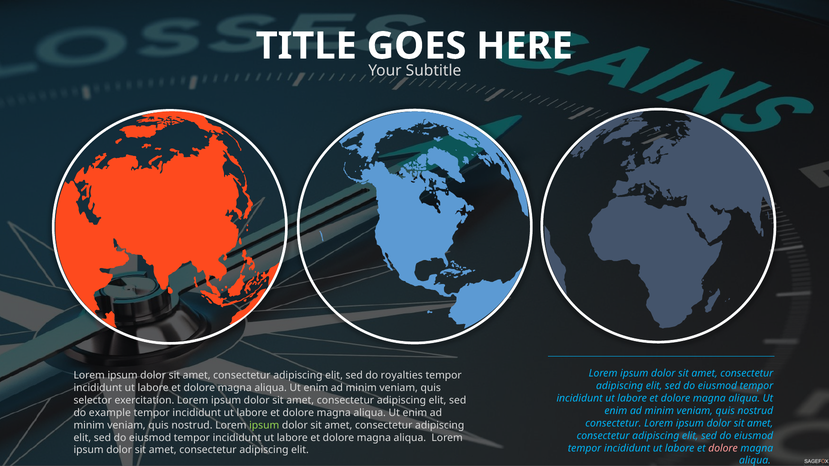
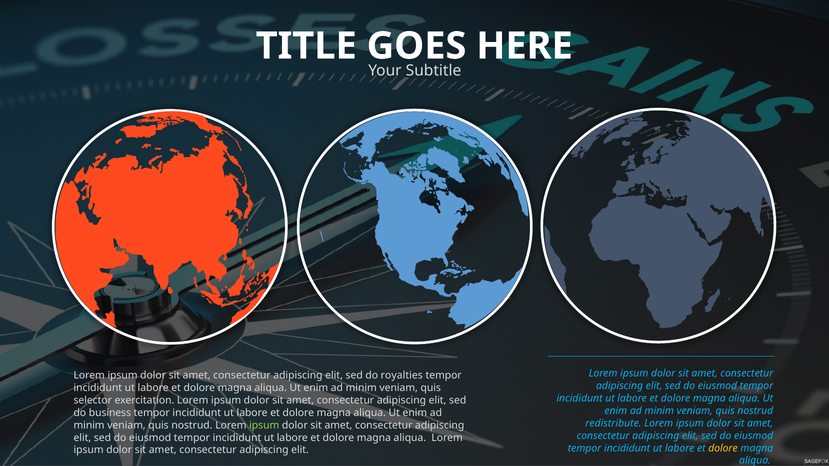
example: example -> business
consectetur at (613, 424): consectetur -> redistribute
dolore at (723, 448) colour: pink -> yellow
